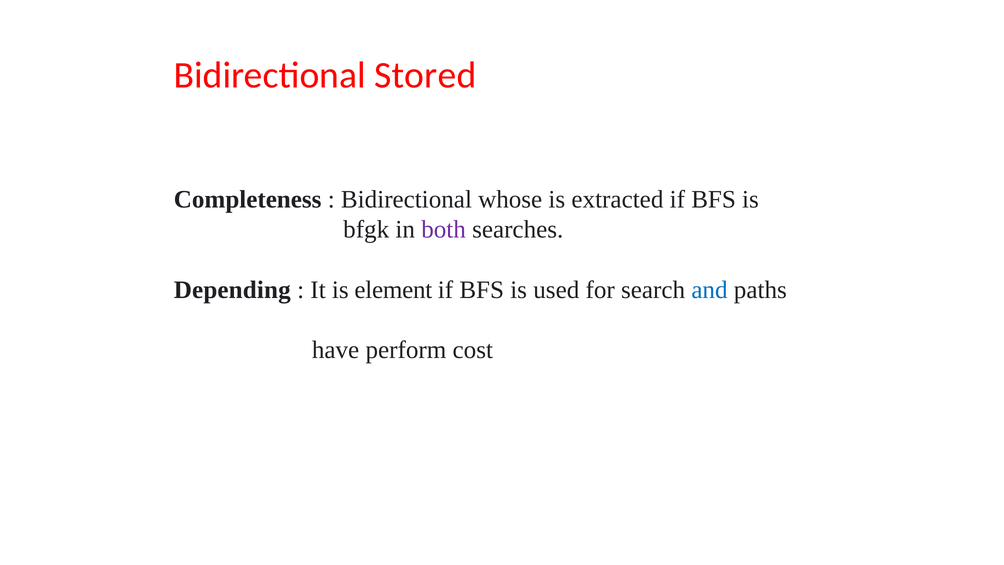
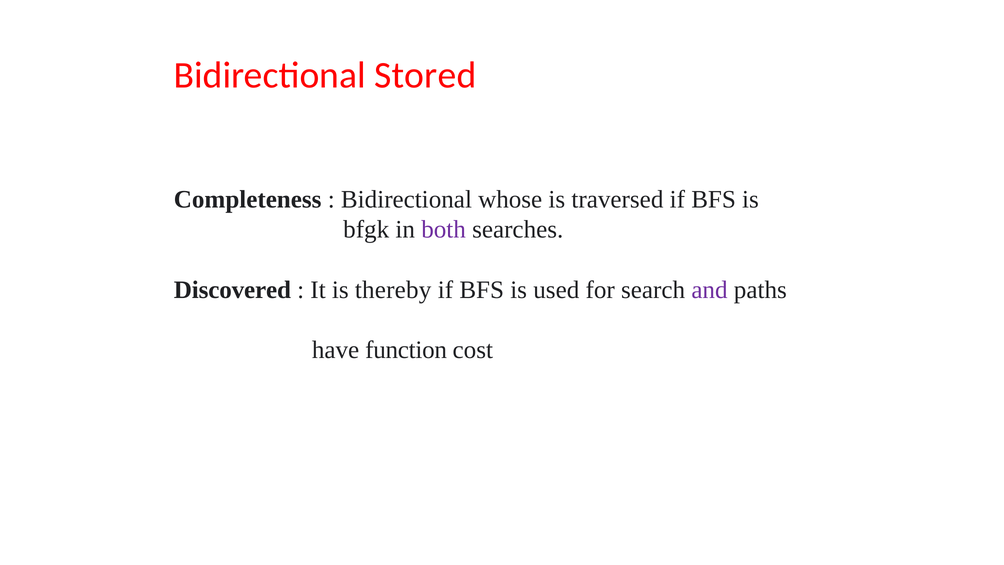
extracted: extracted -> traversed
Depending: Depending -> Discovered
element: element -> thereby
and colour: blue -> purple
perform: perform -> function
